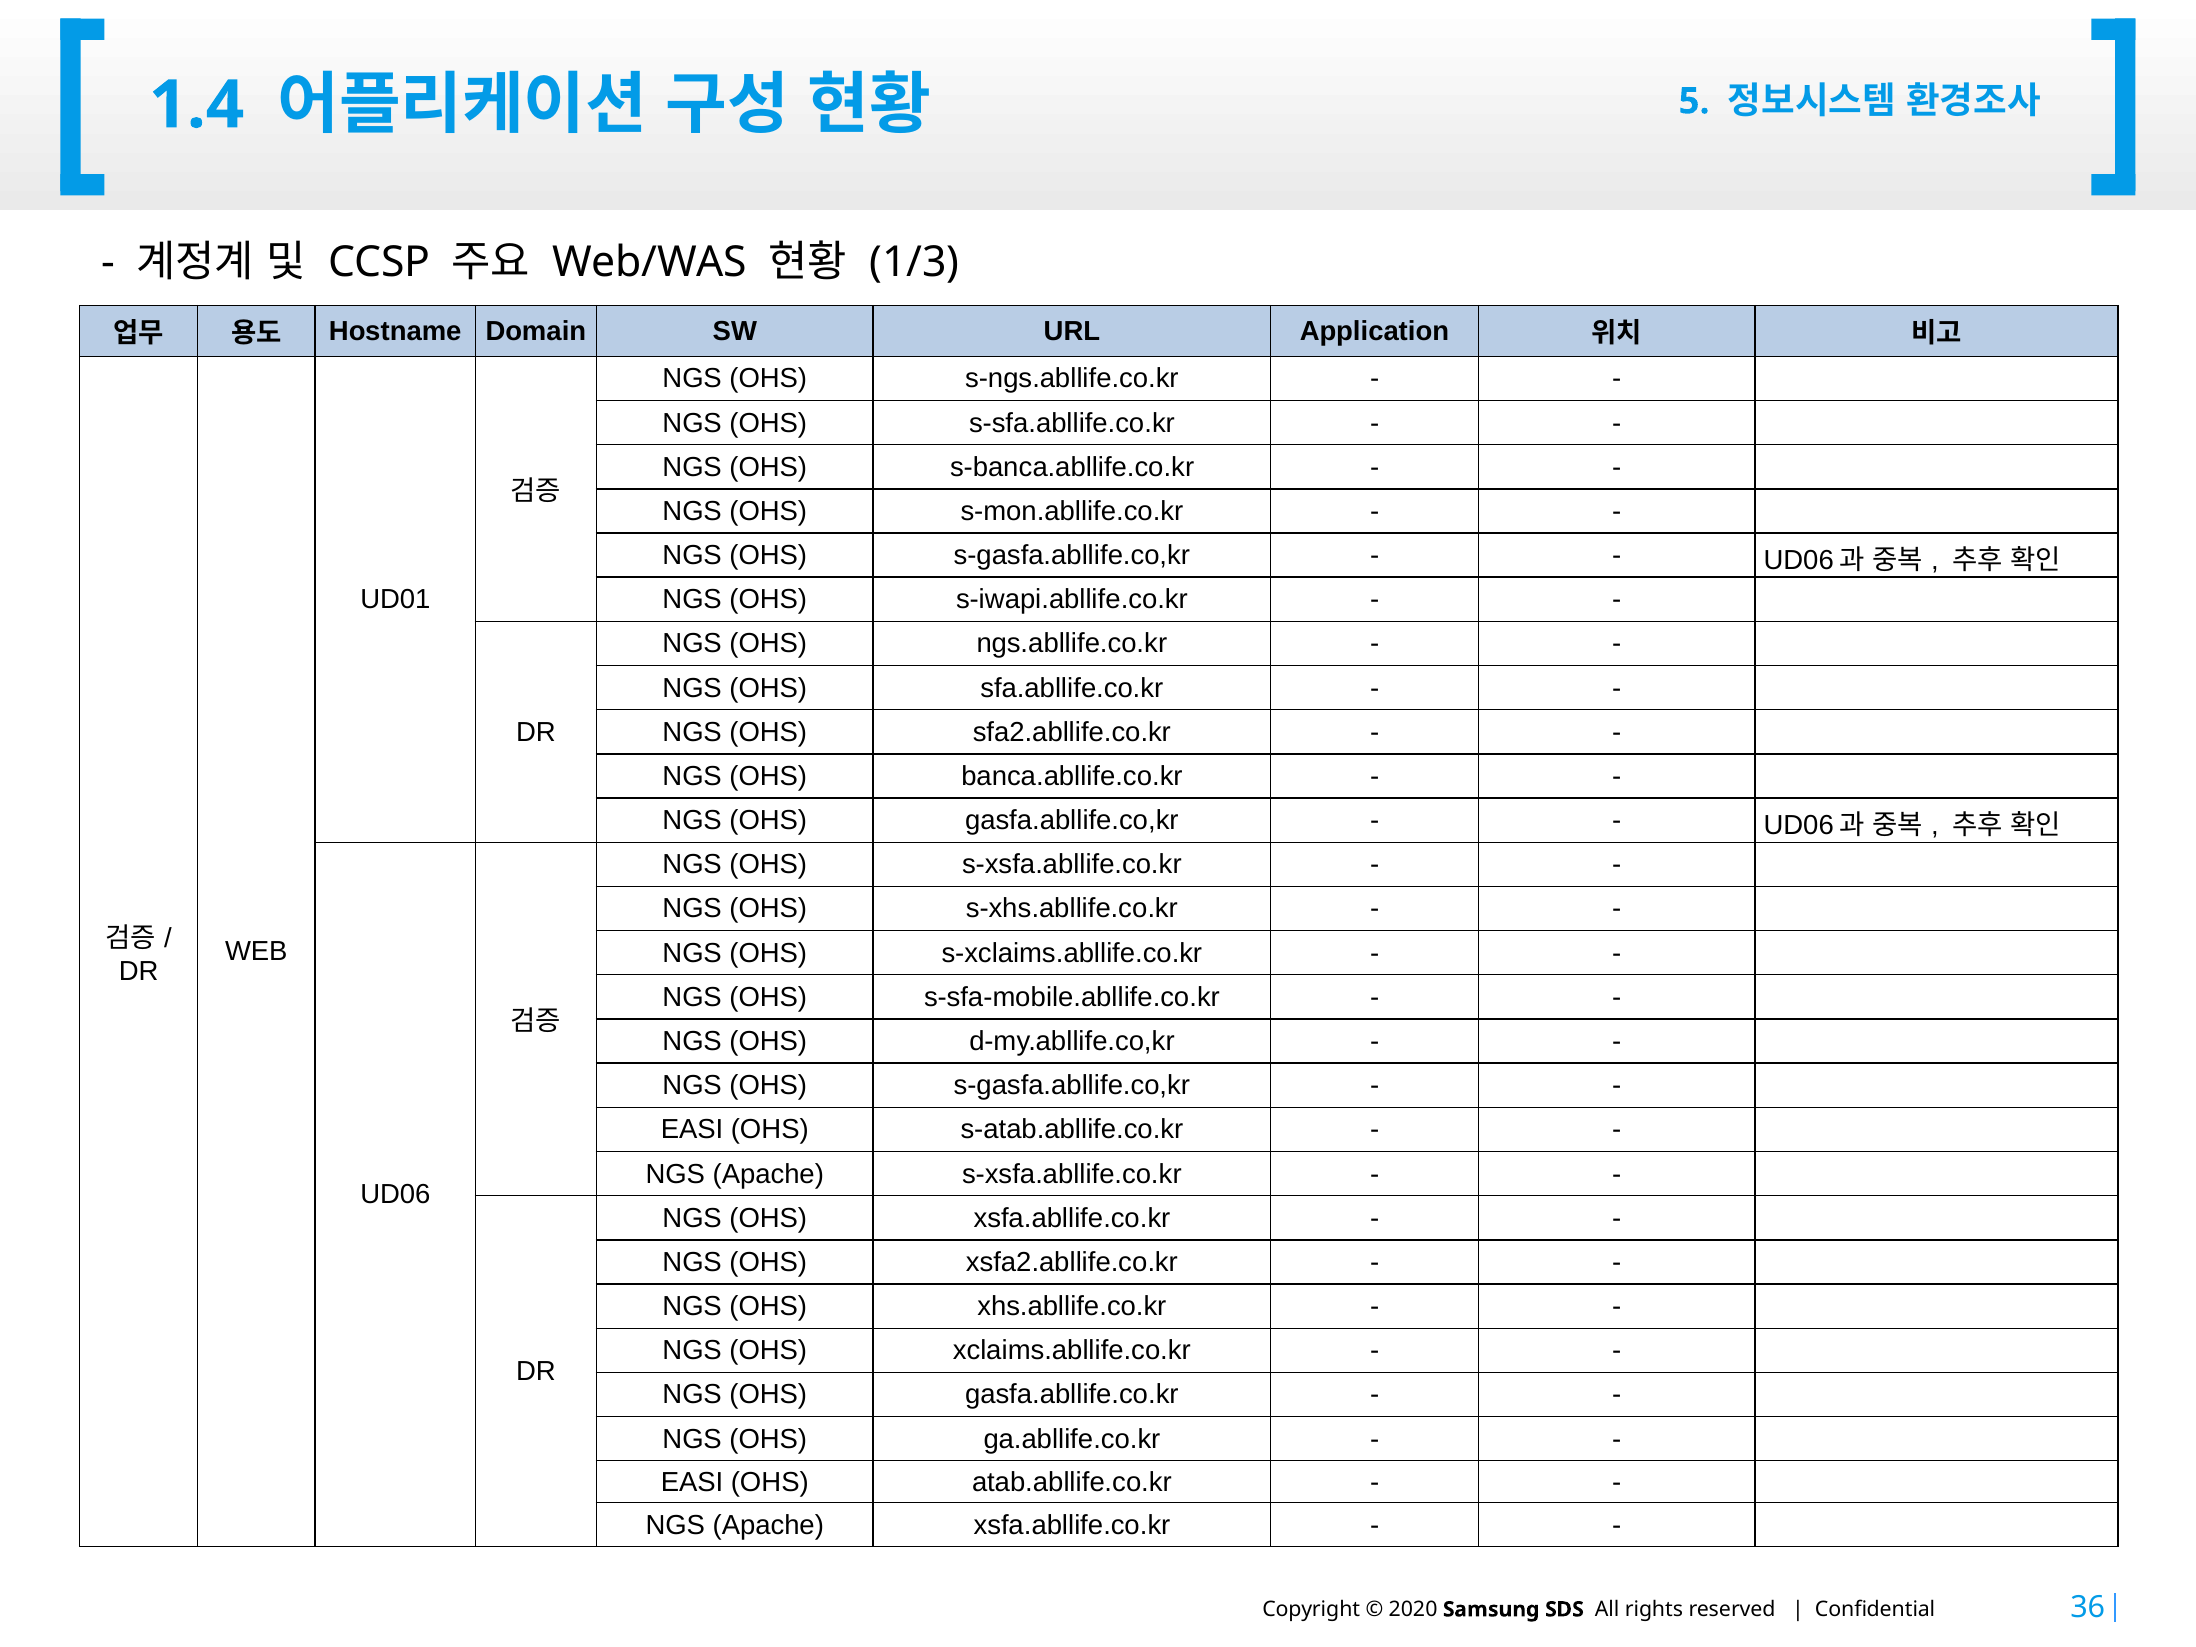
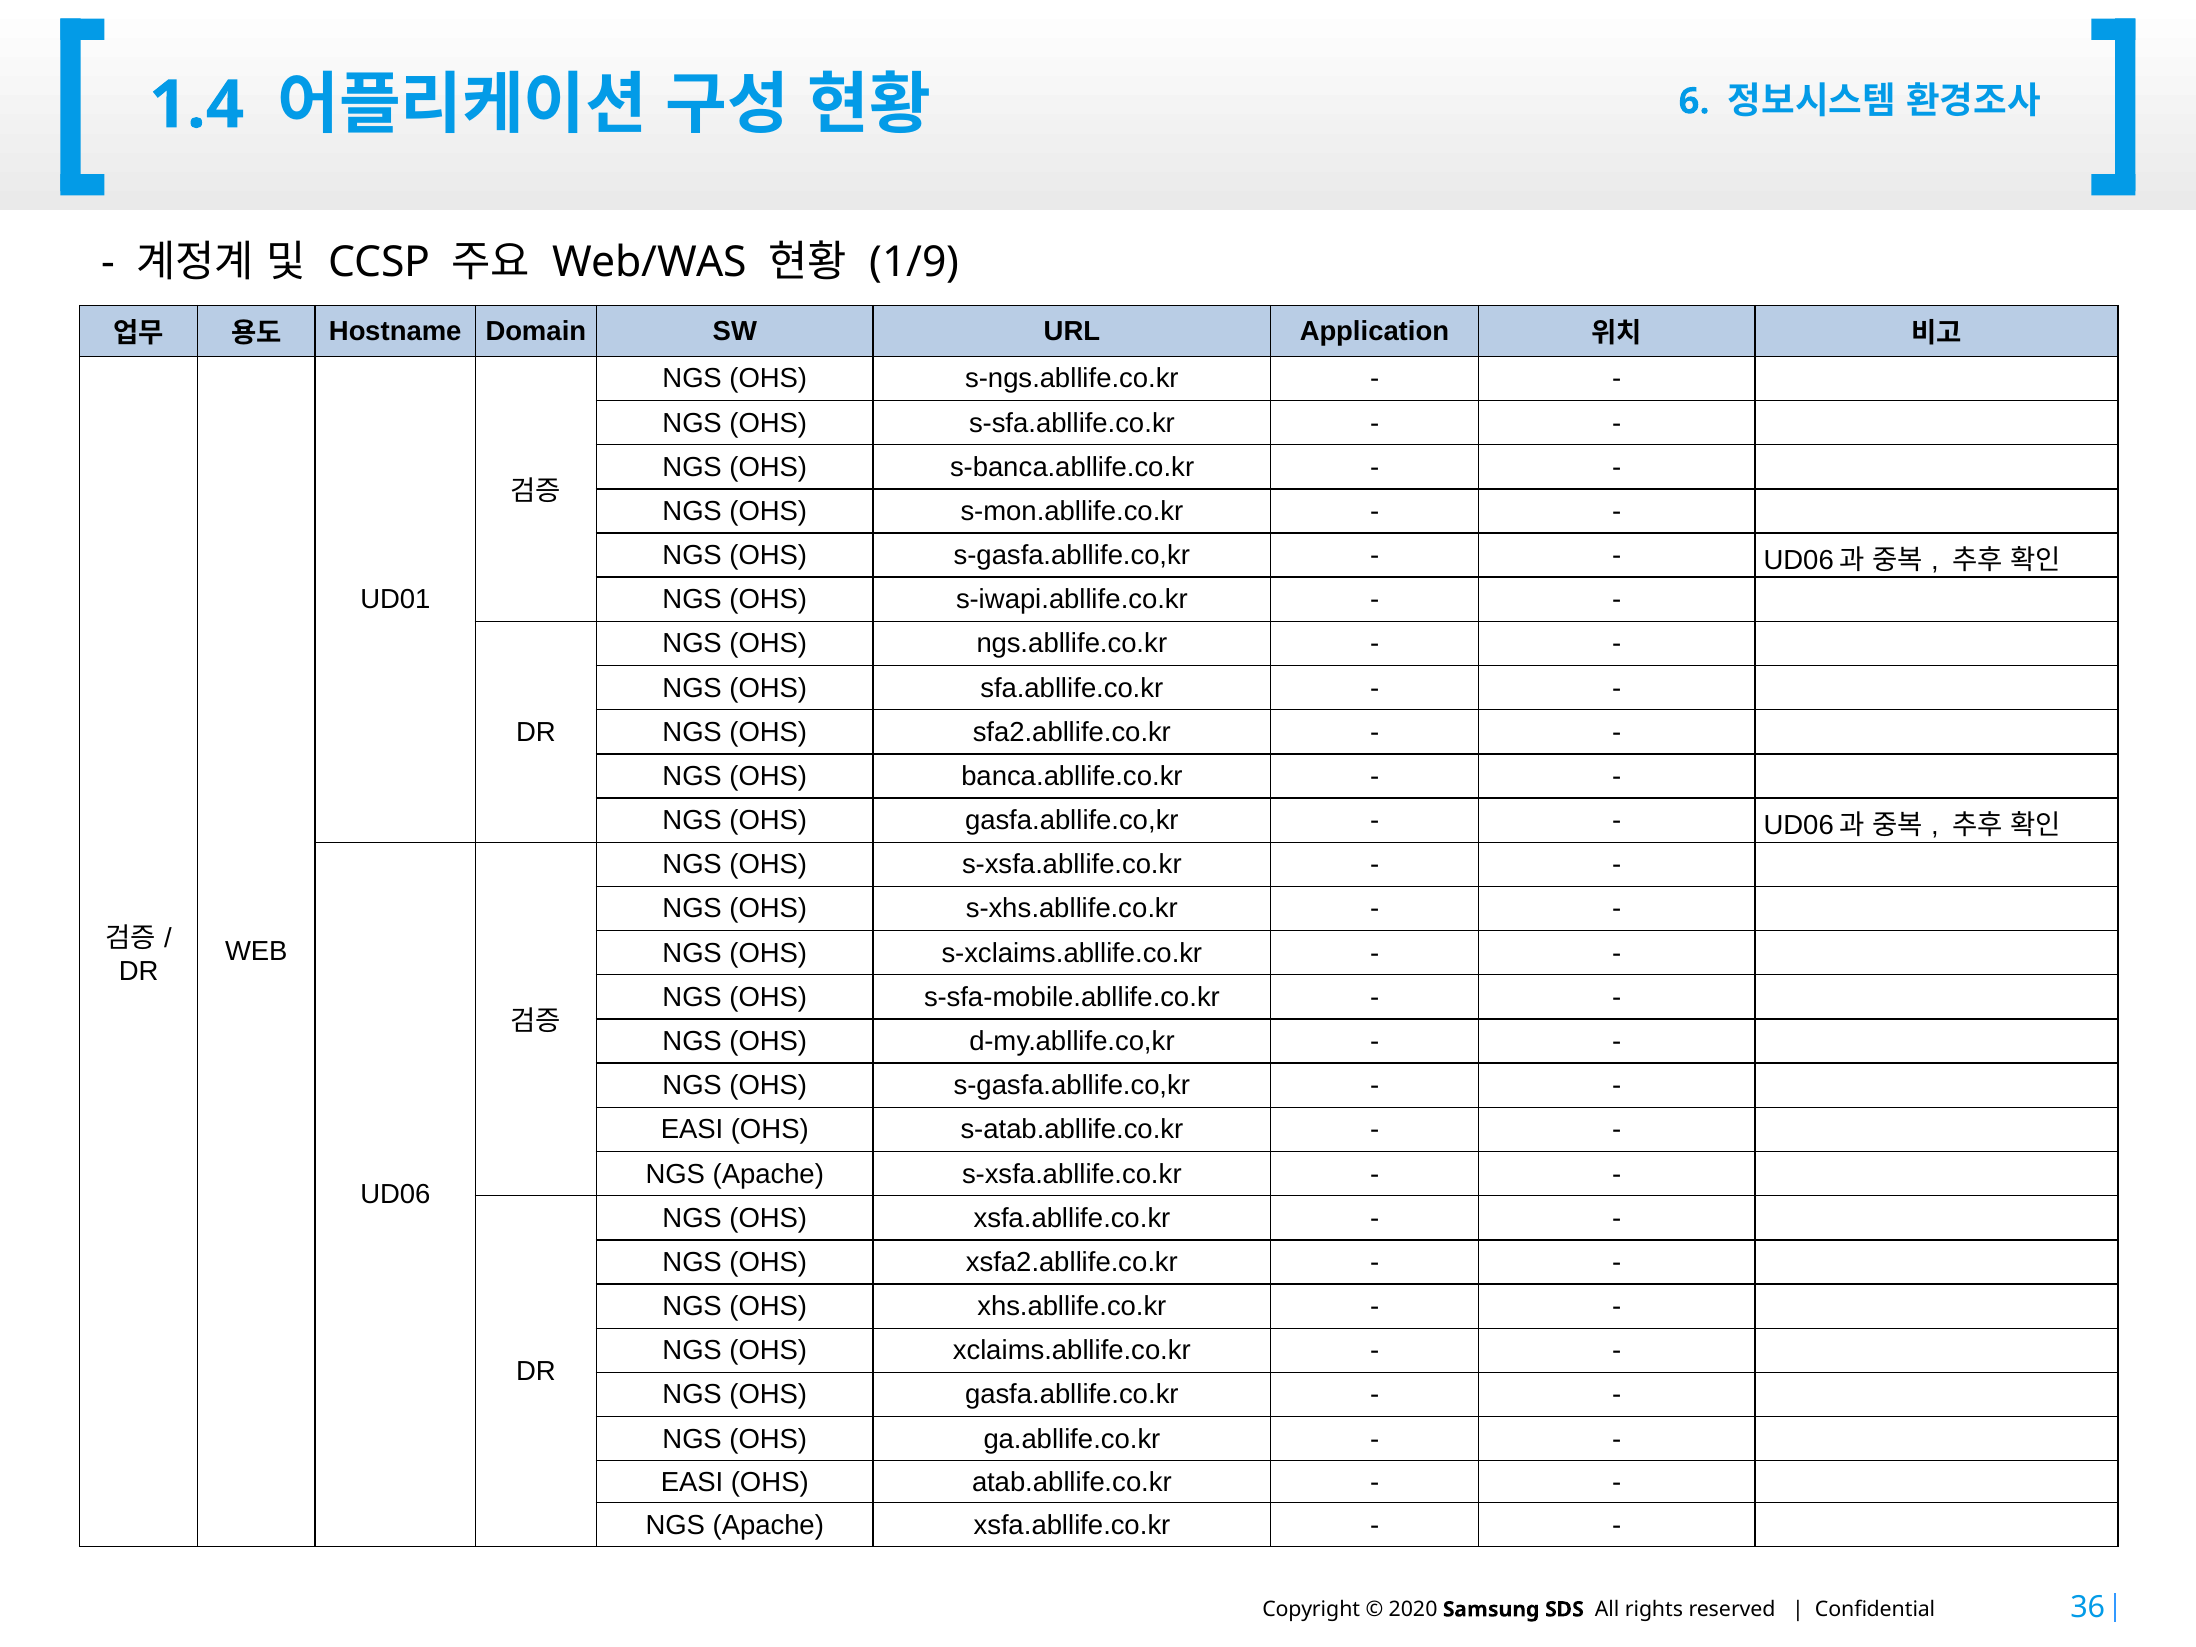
5: 5 -> 6
1/3: 1/3 -> 1/9
